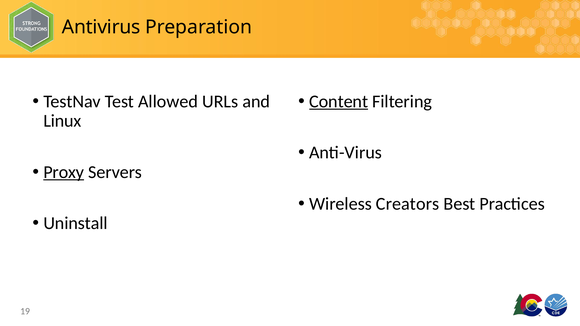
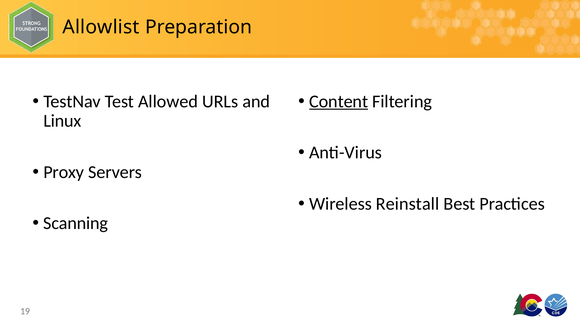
Antivirus: Antivirus -> Allowlist
Proxy underline: present -> none
Creators: Creators -> Reinstall
Uninstall: Uninstall -> Scanning
